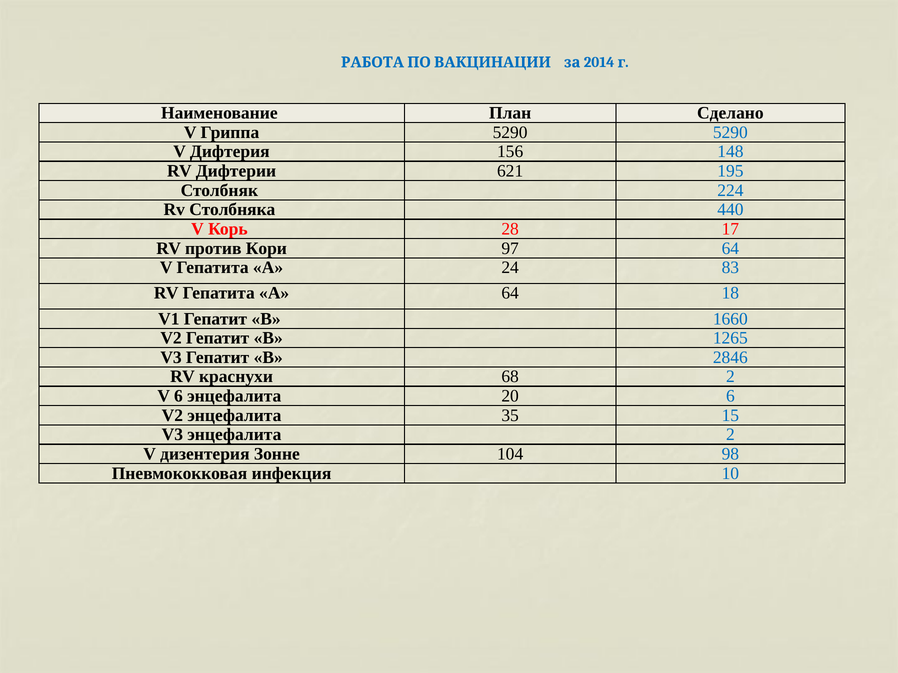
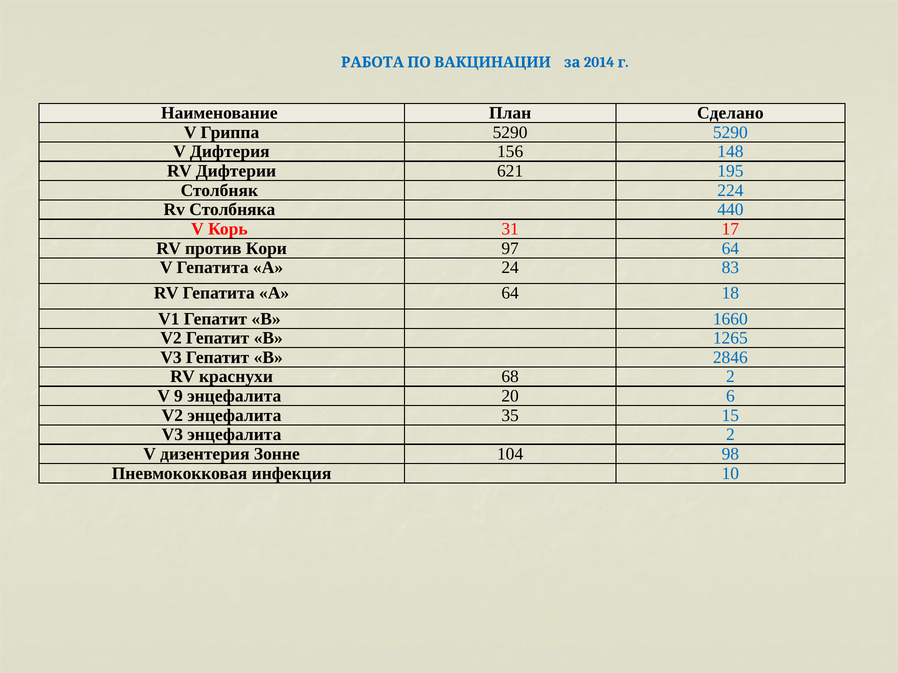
28: 28 -> 31
V 6: 6 -> 9
